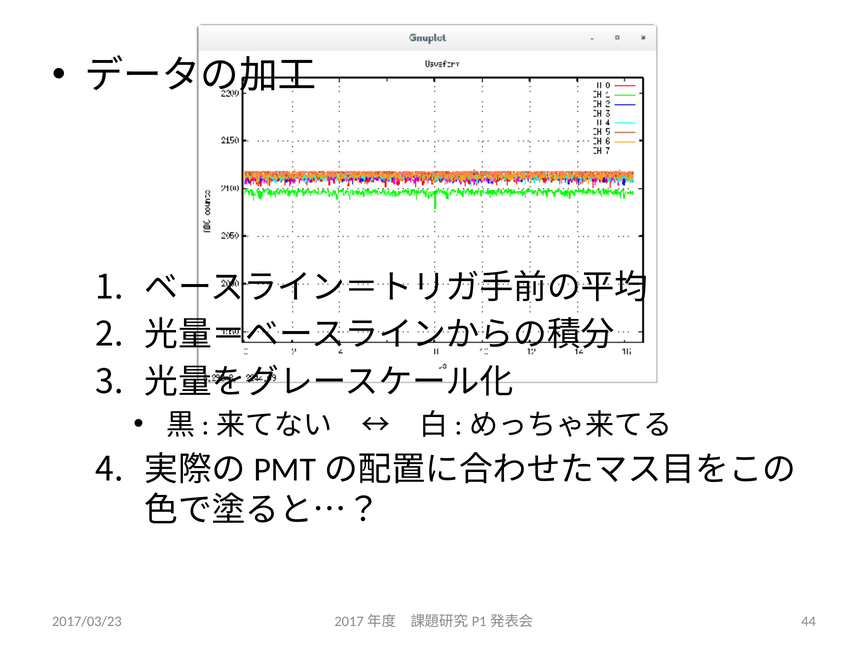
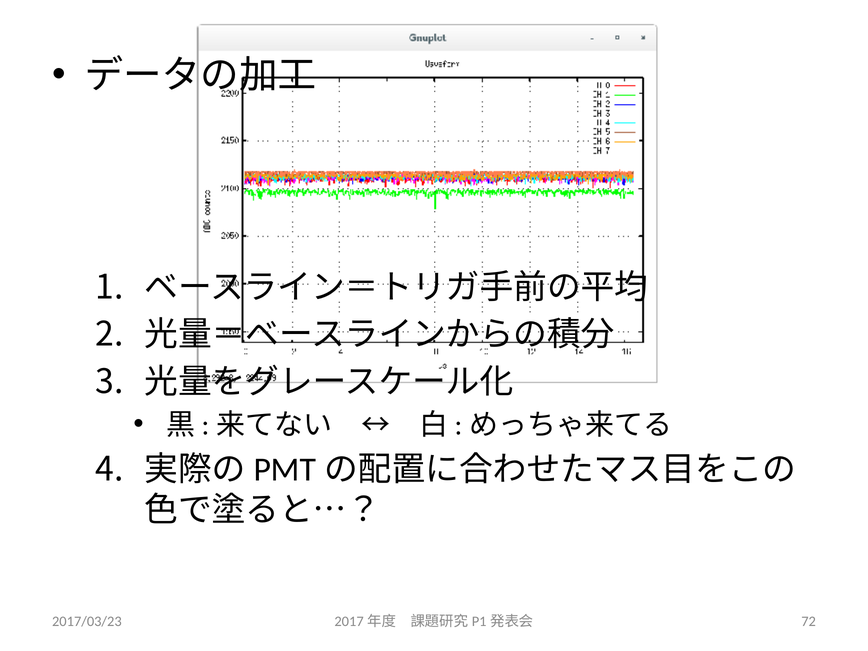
44: 44 -> 72
